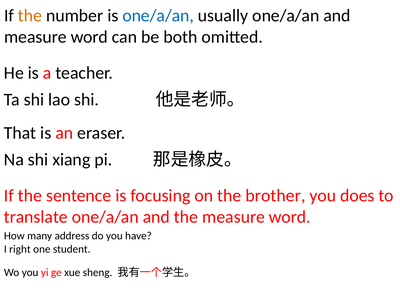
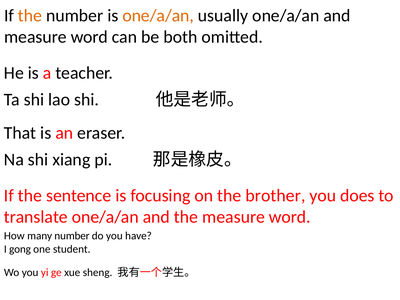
one/a/an at (158, 16) colour: blue -> orange
many address: address -> number
right: right -> gong
